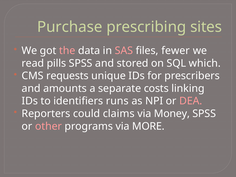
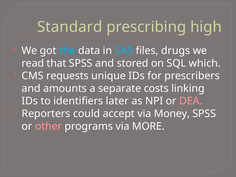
Purchase: Purchase -> Standard
sites: sites -> high
the colour: pink -> light blue
SAS colour: pink -> light blue
fewer: fewer -> drugs
pills: pills -> that
runs: runs -> later
claims: claims -> accept
